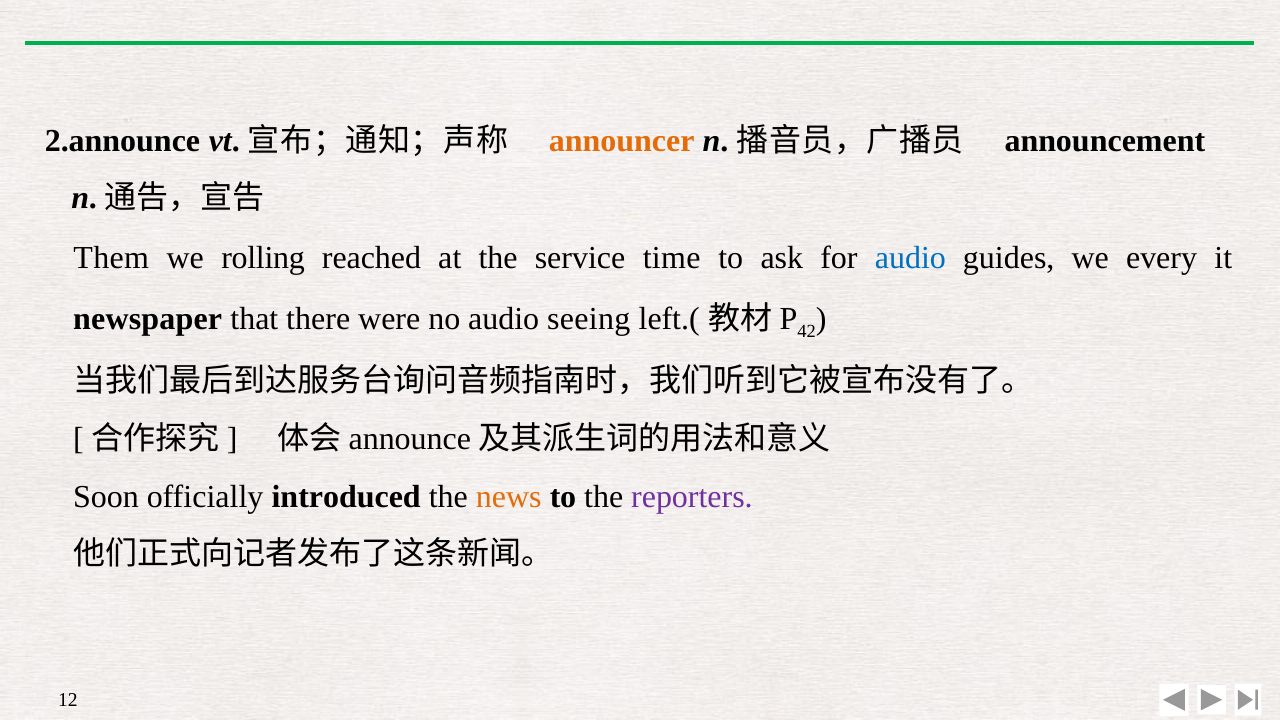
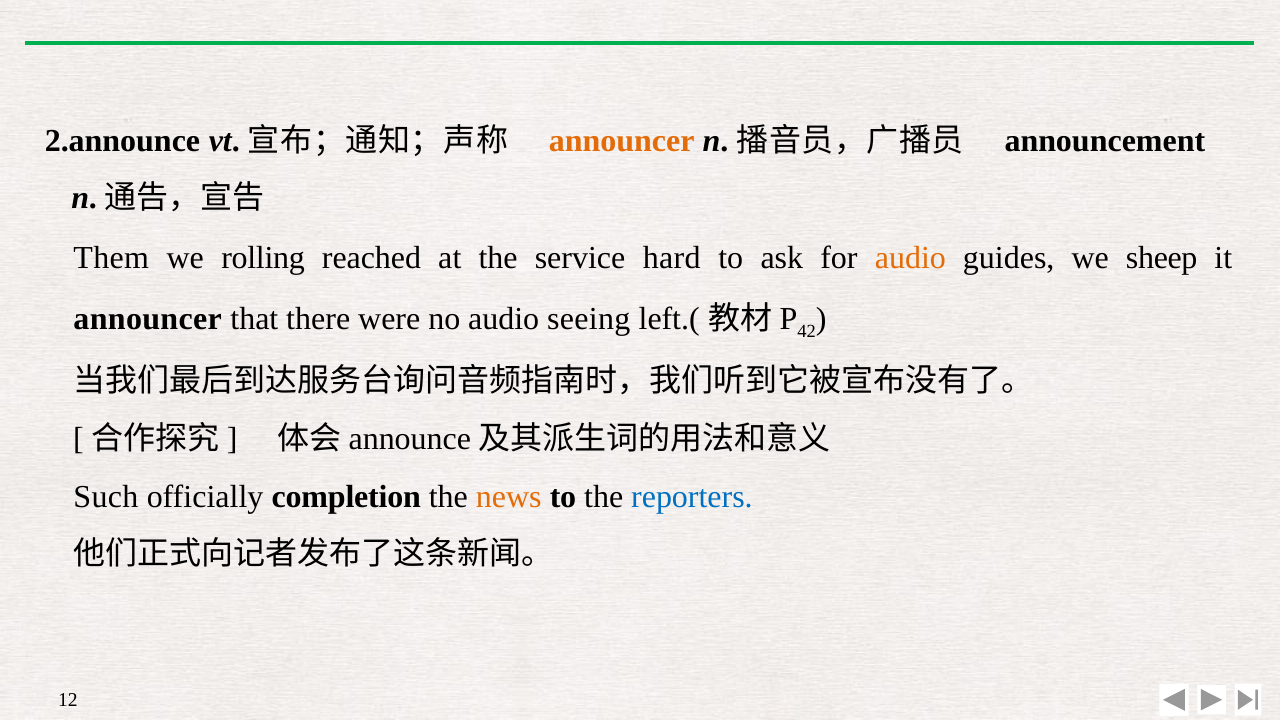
time: time -> hard
audio at (910, 258) colour: blue -> orange
every: every -> sheep
newspaper at (148, 319): newspaper -> announcer
Soon: Soon -> Such
introduced: introduced -> completion
reporters colour: purple -> blue
